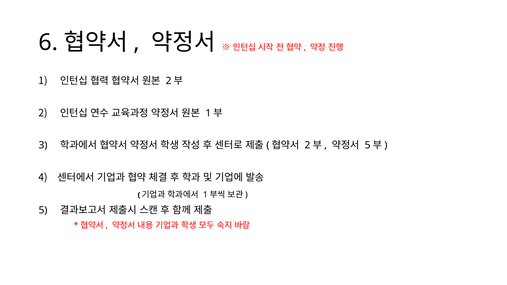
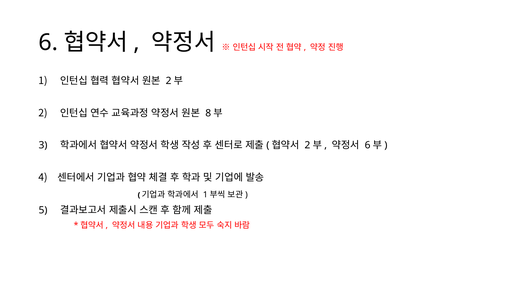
1 at (208, 113): 1 -> 8
5 at (368, 145): 5 -> 6
